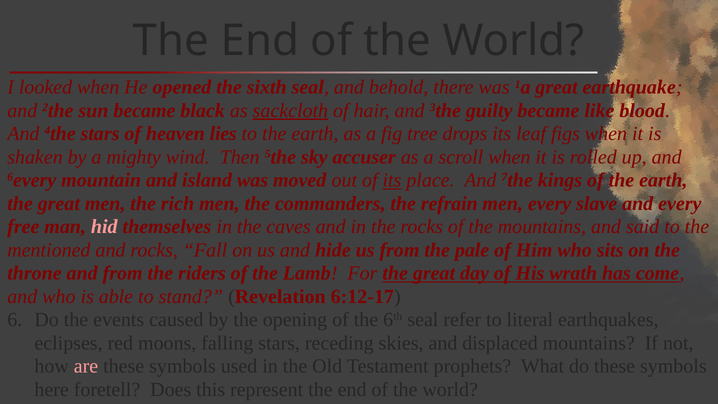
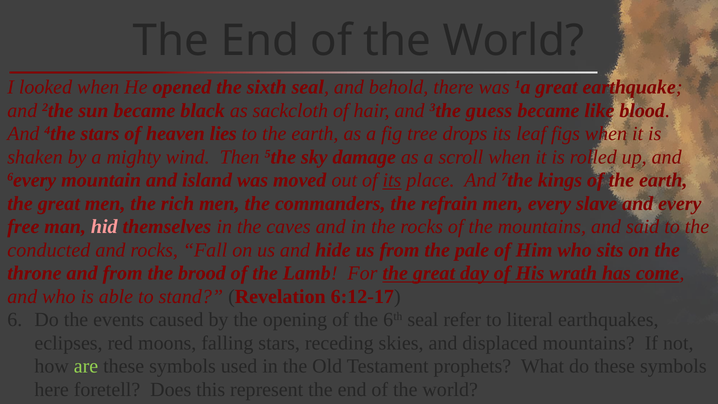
sackcloth underline: present -> none
guilty: guilty -> guess
accuser: accuser -> damage
mentioned: mentioned -> conducted
riders: riders -> brood
are colour: pink -> light green
